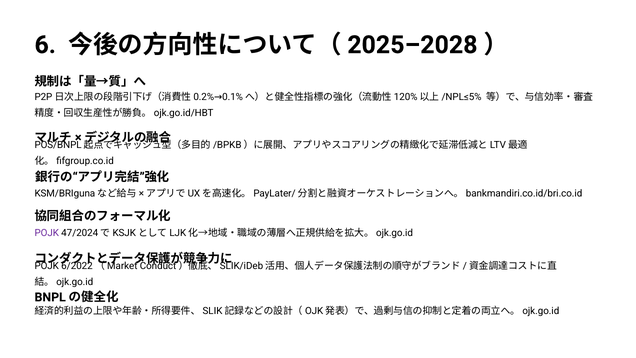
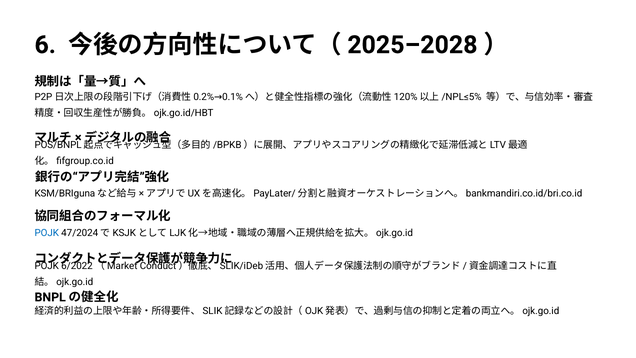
POJK at (47, 233) colour: purple -> blue
